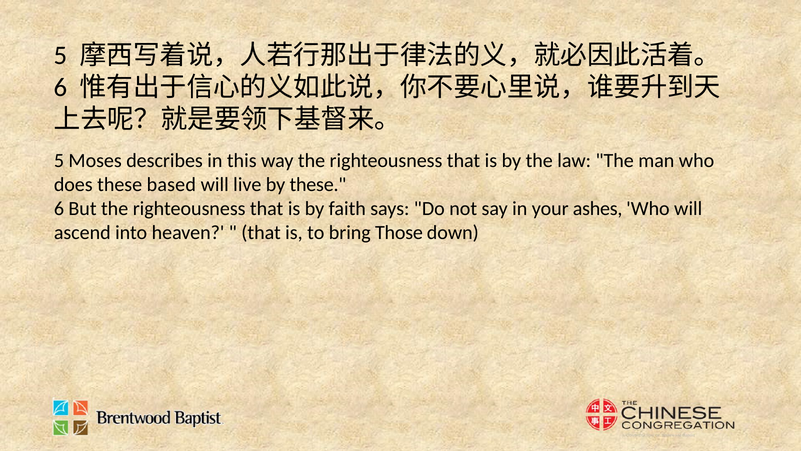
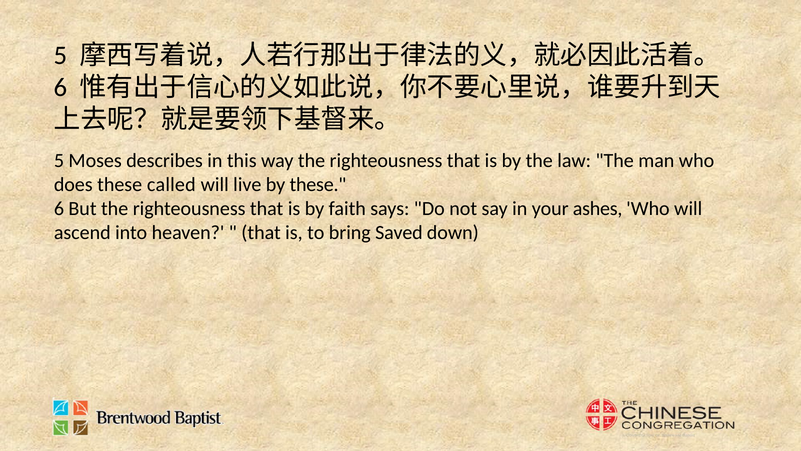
based: based -> called
Those: Those -> Saved
